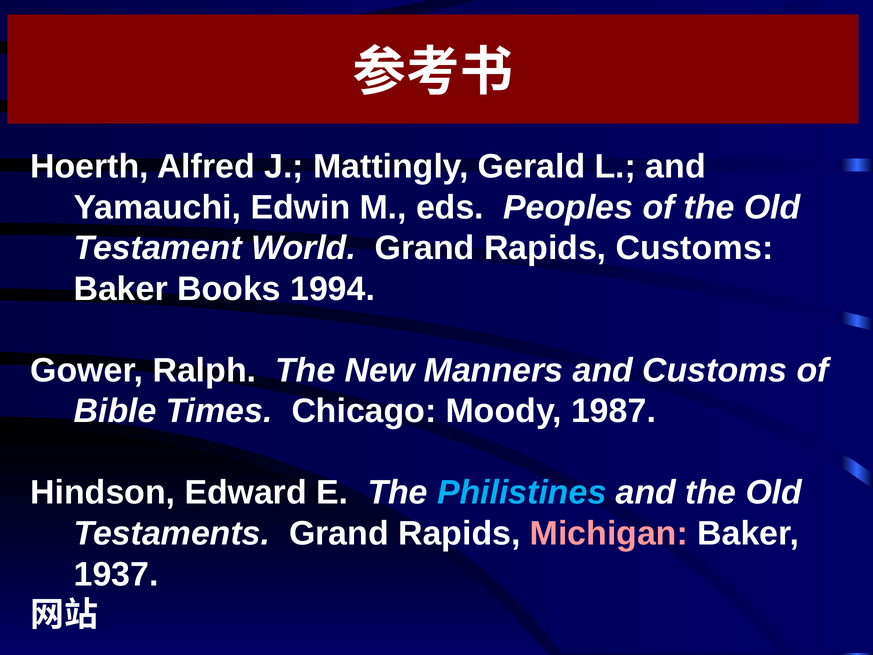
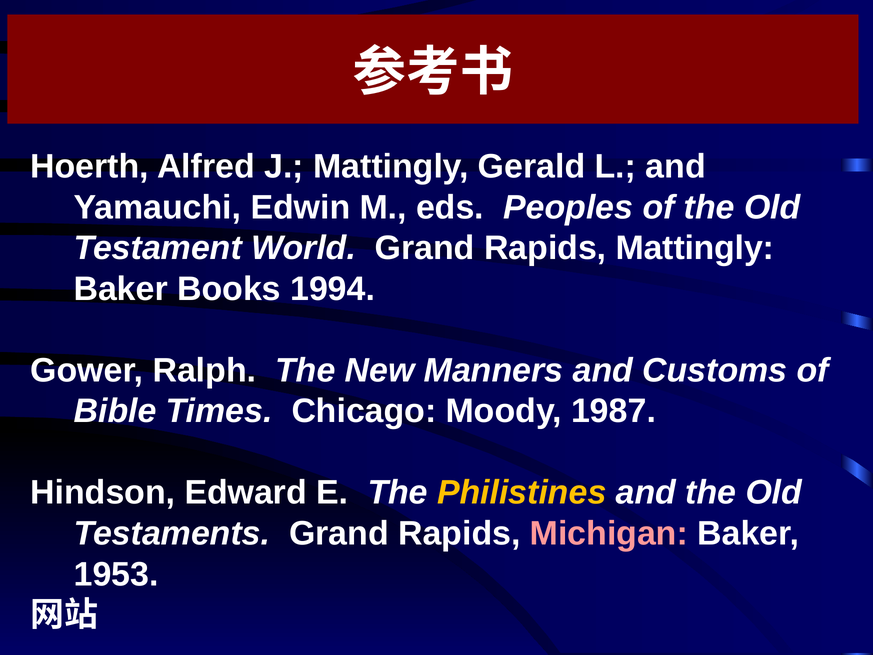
Rapids Customs: Customs -> Mattingly
Philistines colour: light blue -> yellow
1937: 1937 -> 1953
